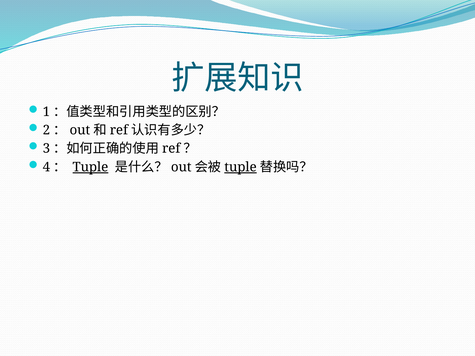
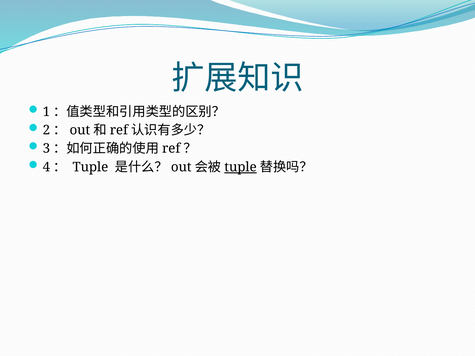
Tuple at (90, 167) underline: present -> none
